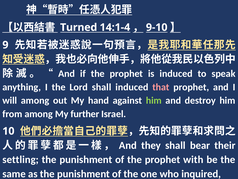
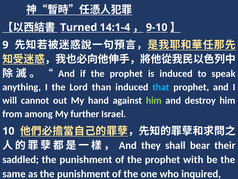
Lord shall: shall -> than
that colour: pink -> light blue
will among: among -> cannot
settling: settling -> saddled
